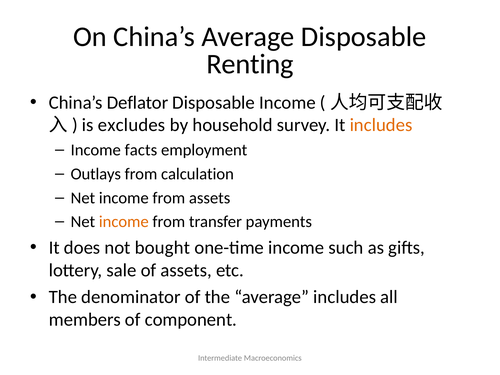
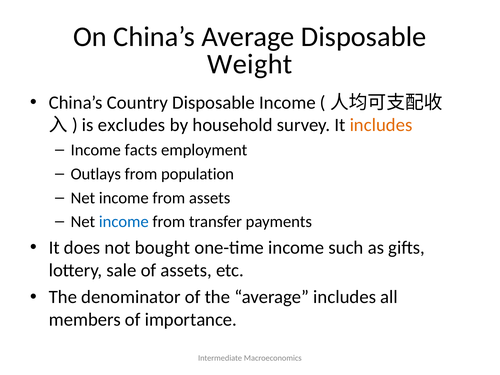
Renting: Renting -> Weight
Deflator: Deflator -> Country
calculation: calculation -> population
income at (124, 222) colour: orange -> blue
component: component -> importance
